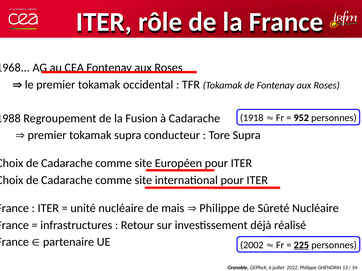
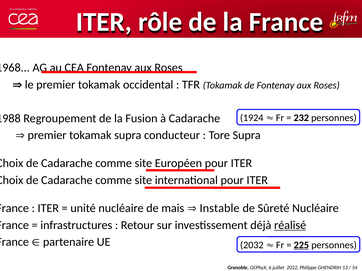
1918: 1918 -> 1924
952: 952 -> 232
Philippe at (220, 209): Philippe -> Instable
réalisé underline: none -> present
2002: 2002 -> 2032
